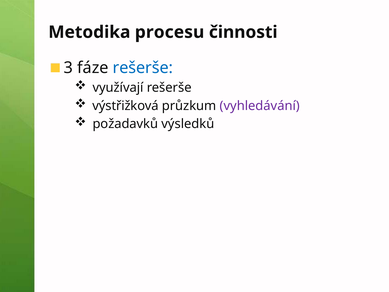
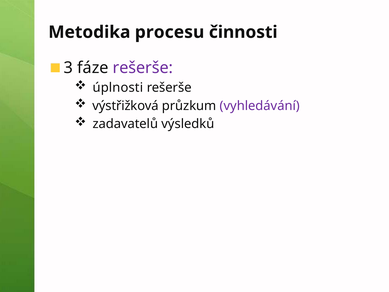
rešerše at (143, 68) colour: blue -> purple
využívají: využívají -> úplnosti
požadavků: požadavků -> zadavatelů
